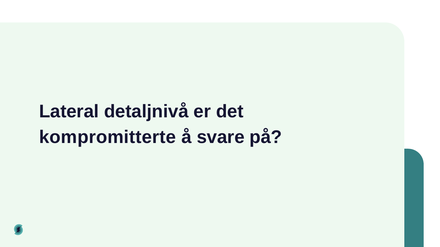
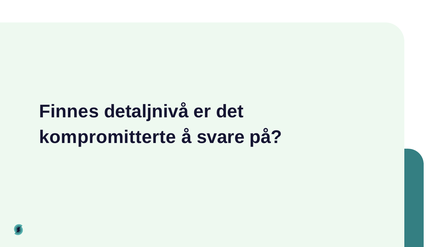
Lateral: Lateral -> Finnes
